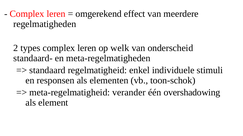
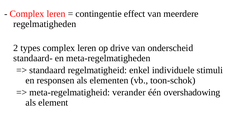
omgerekend: omgerekend -> contingentie
welk: welk -> drive
